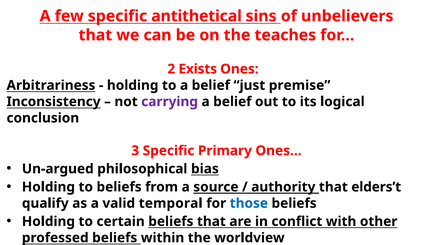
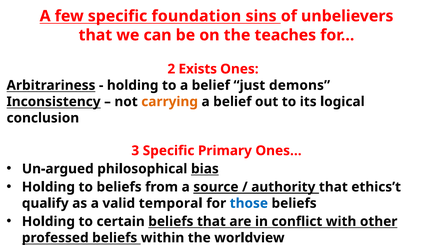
antithetical: antithetical -> foundation
premise: premise -> demons
carrying colour: purple -> orange
elders’t: elders’t -> ethics’t
